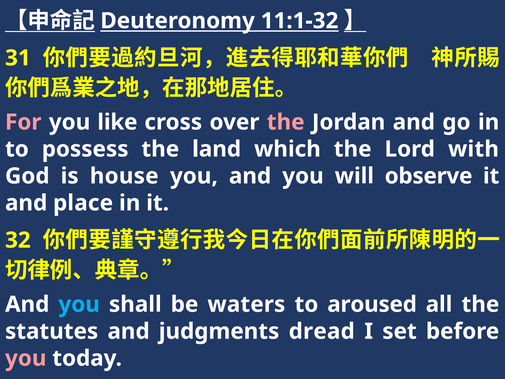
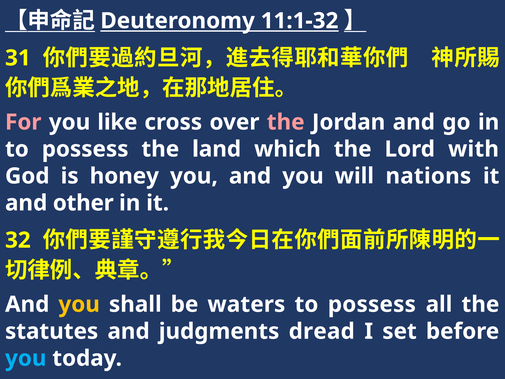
house: house -> honey
observe: observe -> nations
place: place -> other
you at (79, 304) colour: light blue -> yellow
aroused at (372, 304): aroused -> possess
you at (26, 358) colour: pink -> light blue
